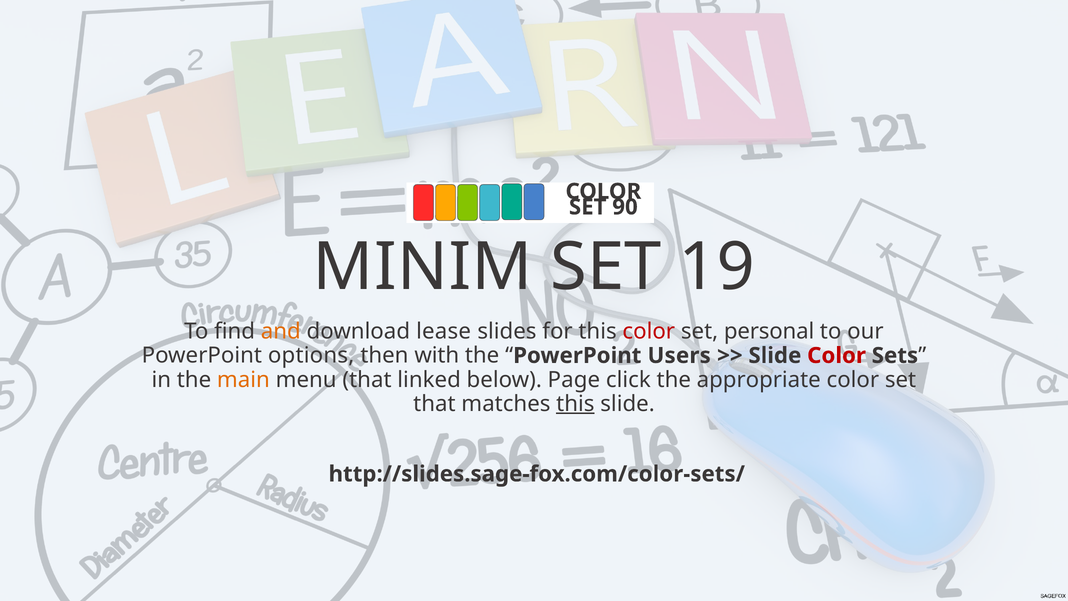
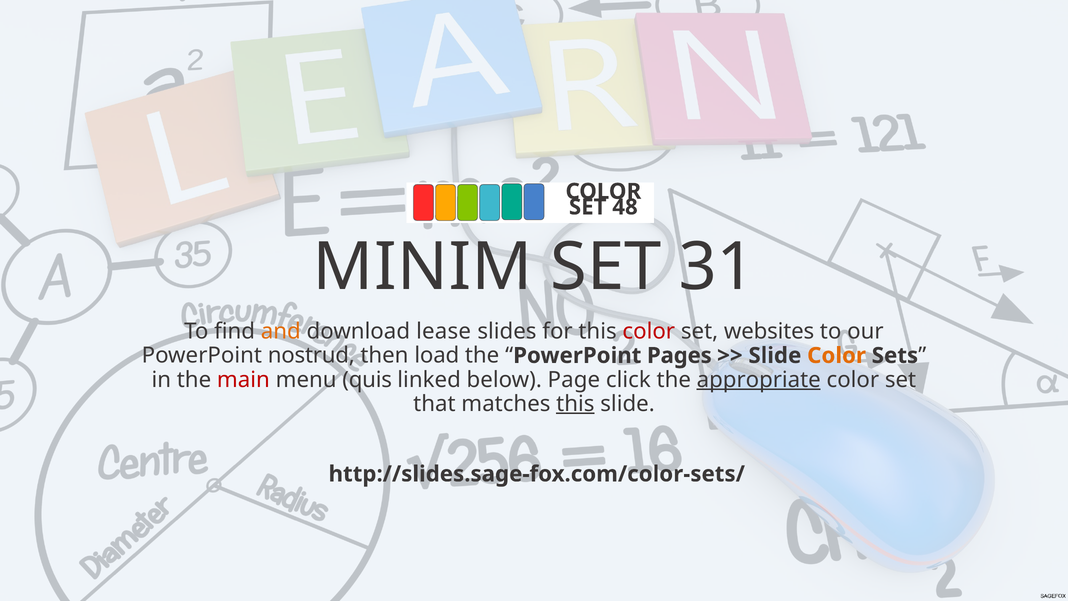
90: 90 -> 48
19: 19 -> 31
personal: personal -> websites
options: options -> nostrud
with: with -> load
Users: Users -> Pages
Color at (837, 355) colour: red -> orange
main colour: orange -> red
menu that: that -> quis
appropriate underline: none -> present
